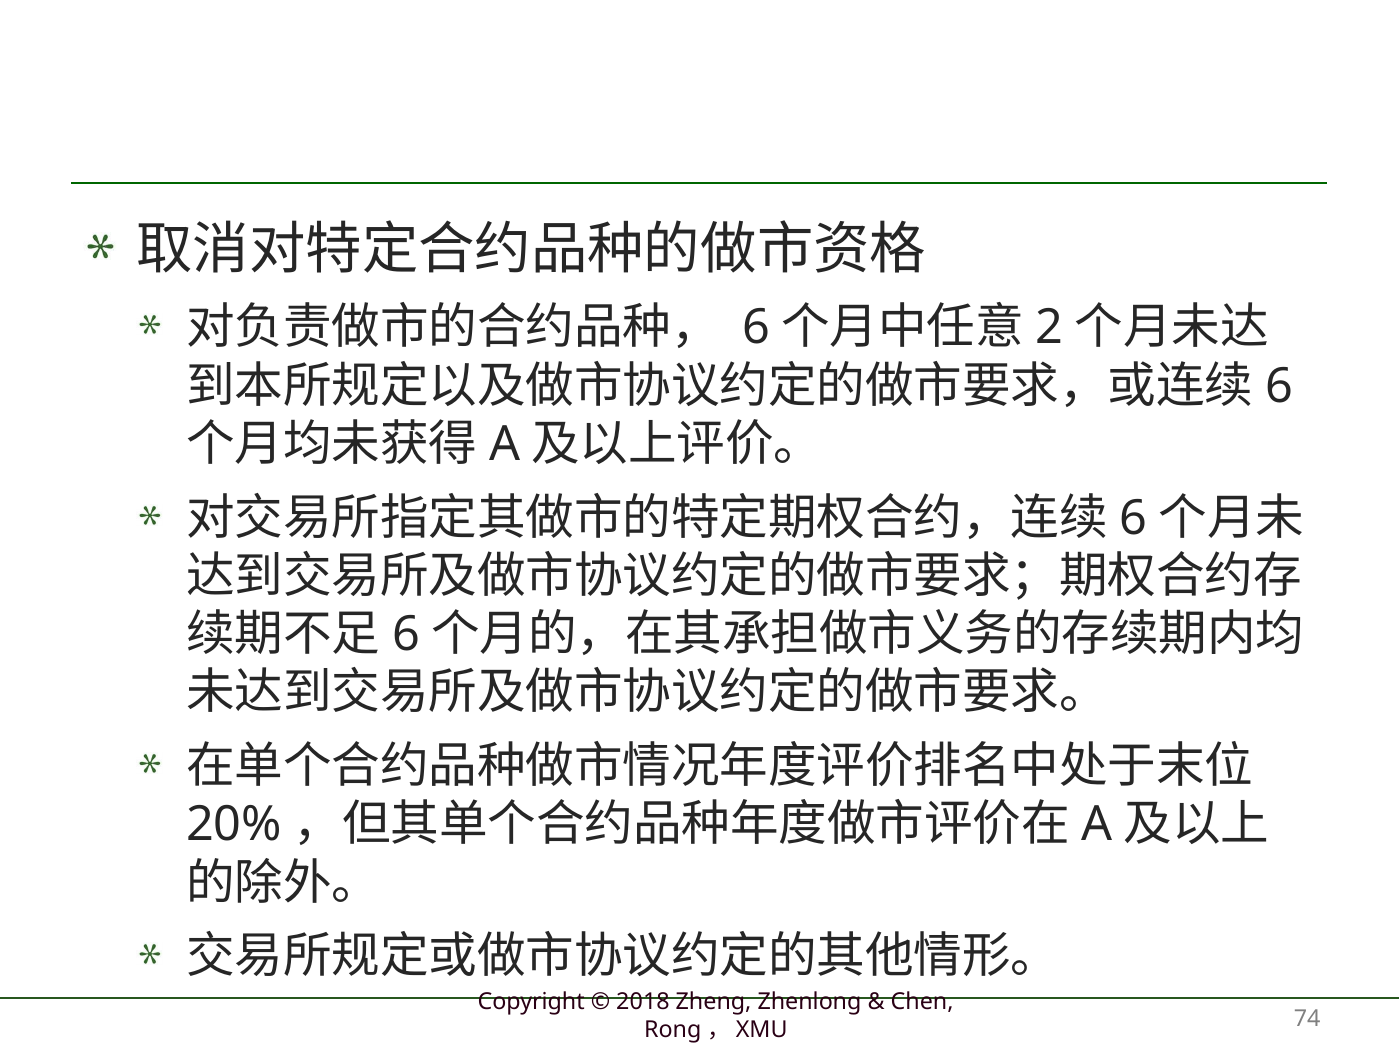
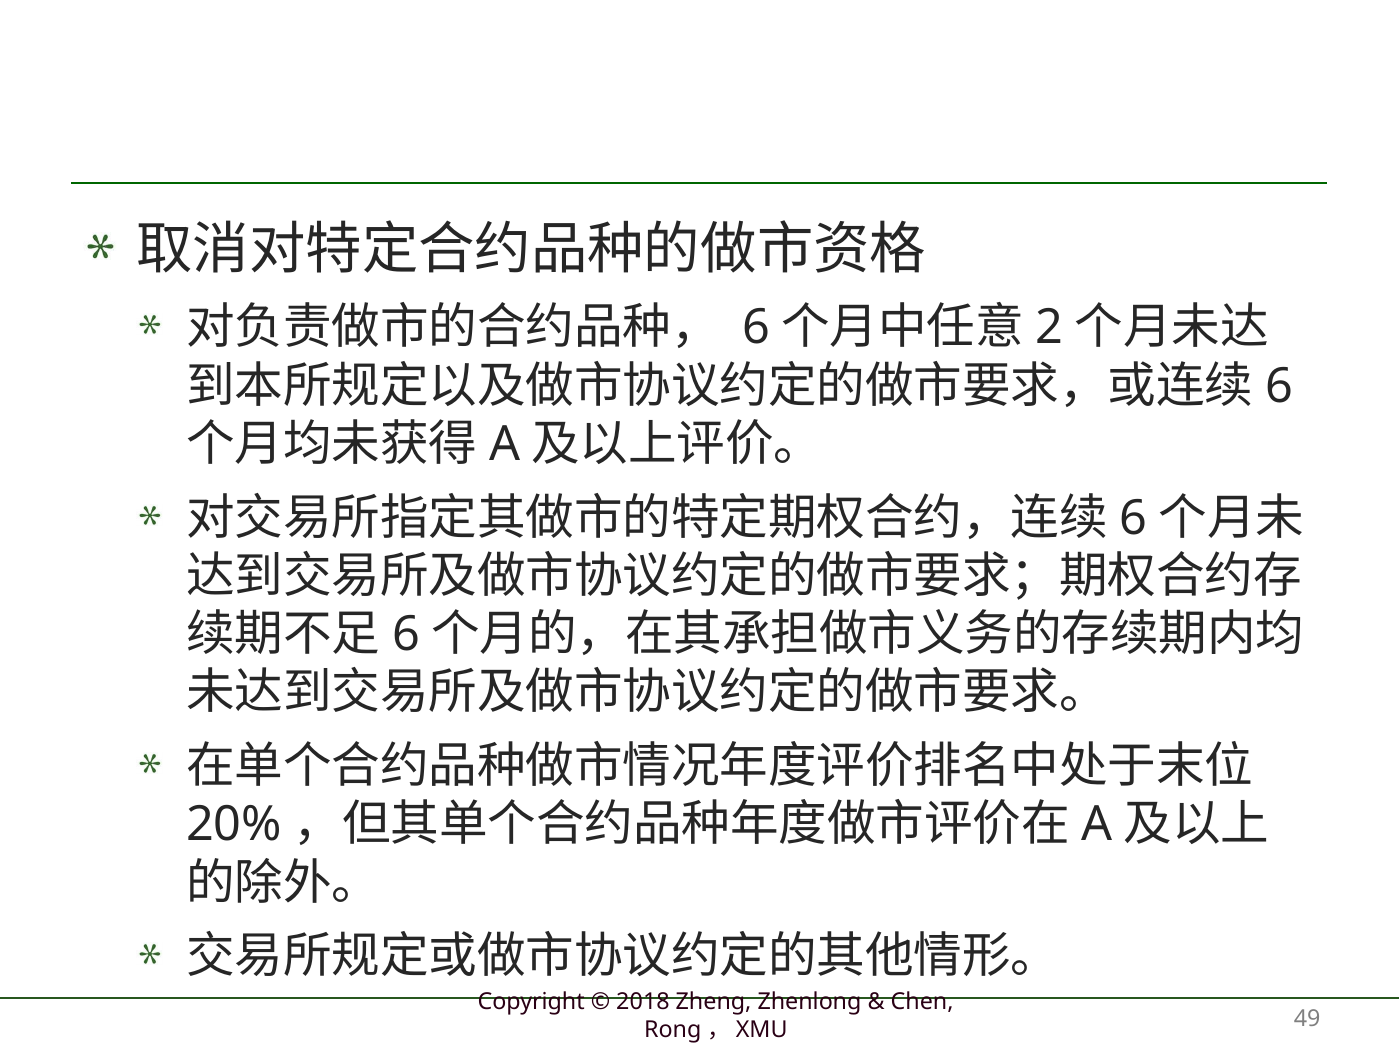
74: 74 -> 49
